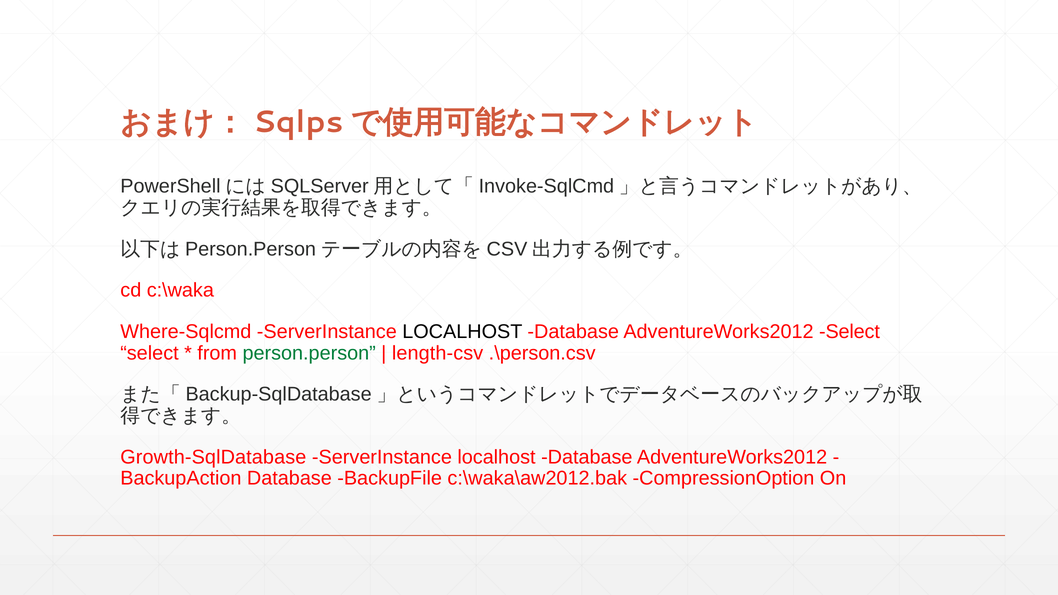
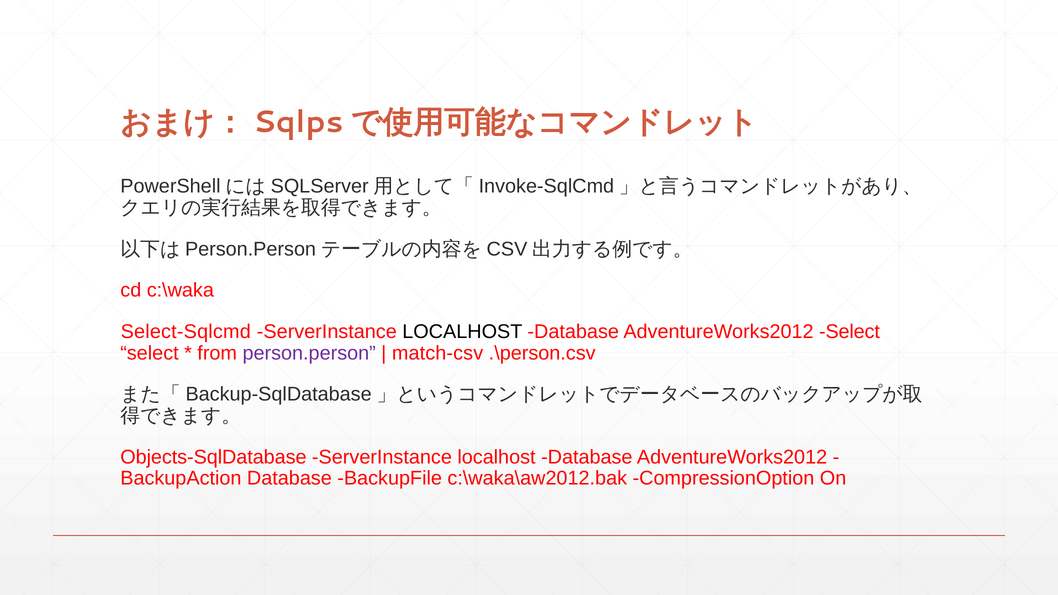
Where-Sqlcmd: Where-Sqlcmd -> Select-Sqlcmd
person.person colour: green -> purple
length-csv: length-csv -> match-csv
Growth-SqlDatabase: Growth-SqlDatabase -> Objects-SqlDatabase
